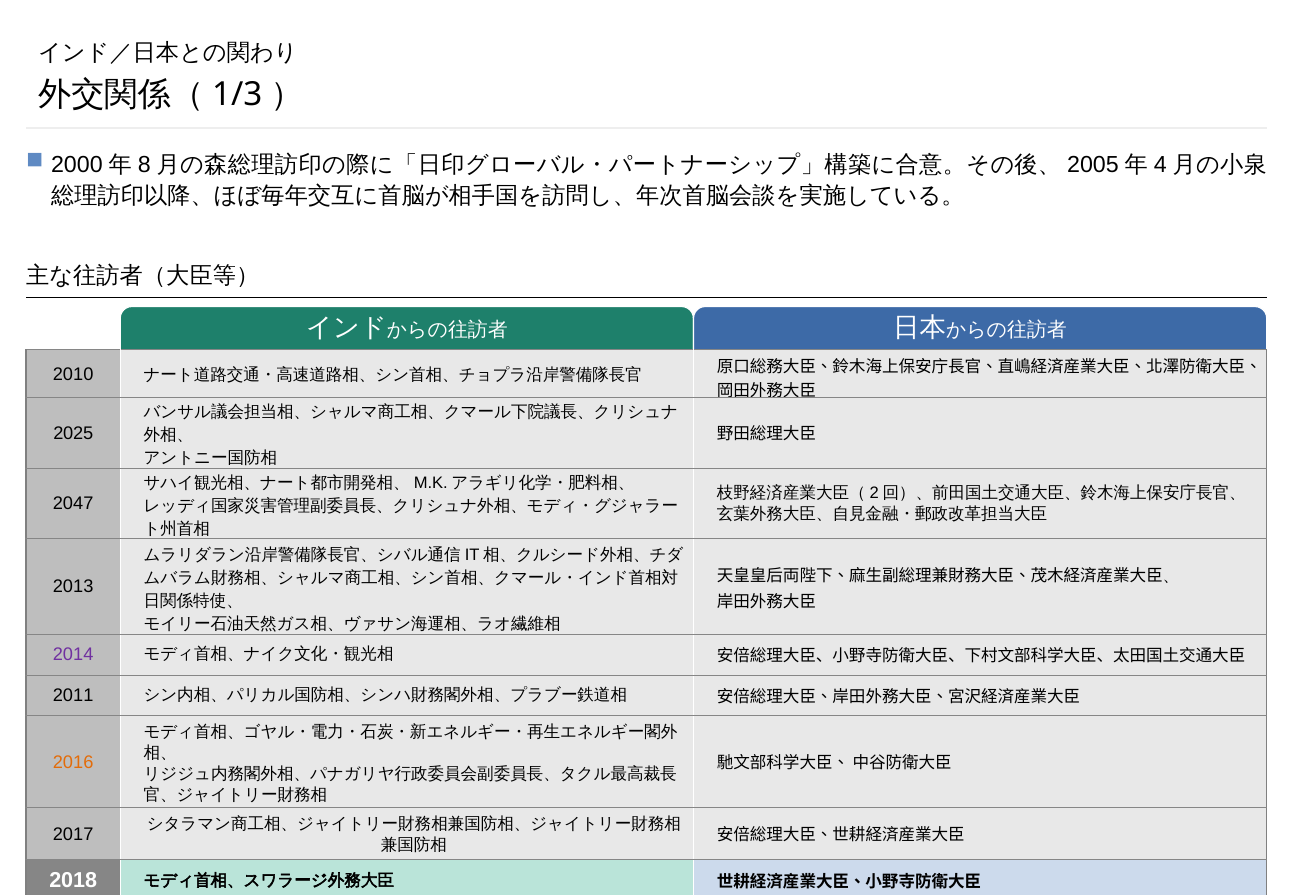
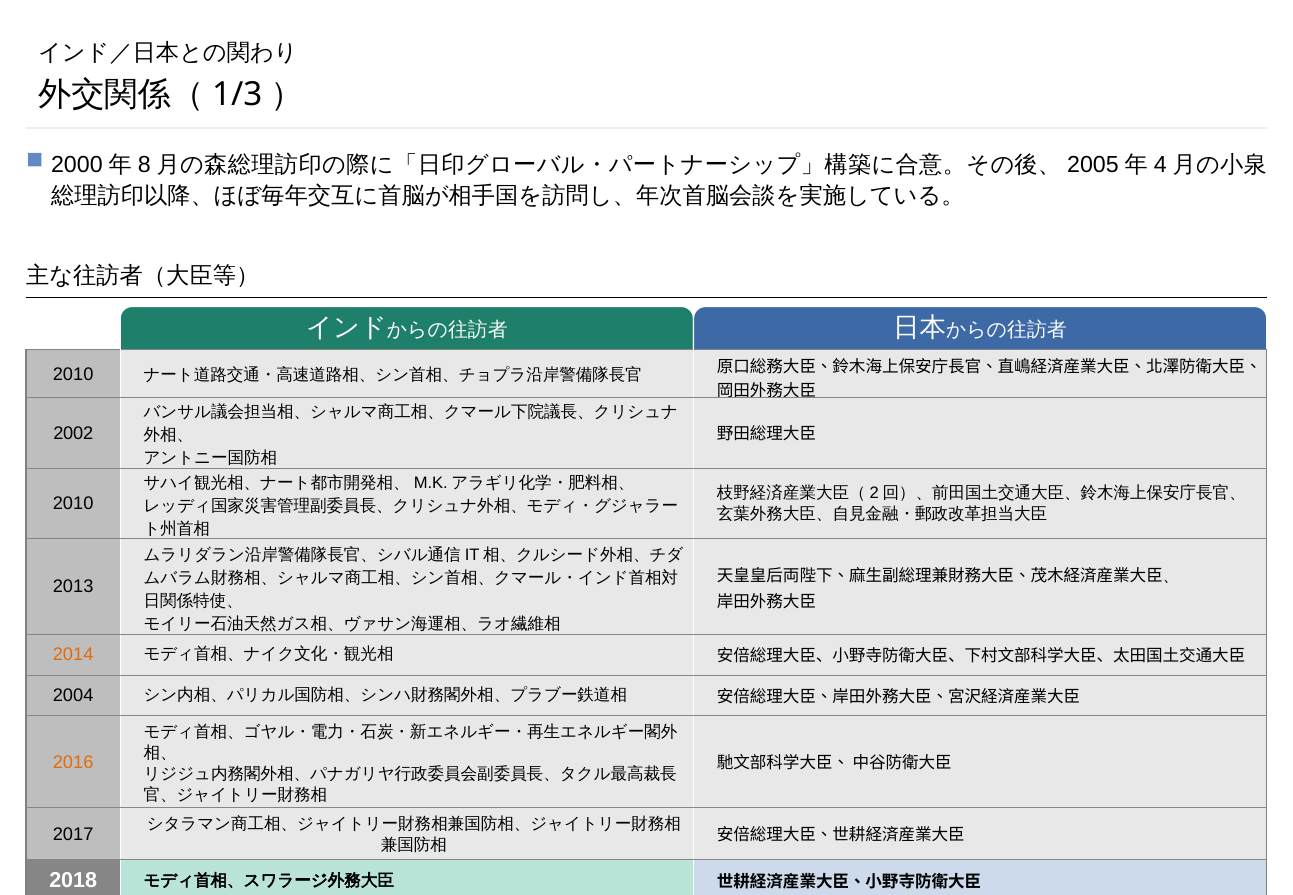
2025: 2025 -> 2002
2047 at (73, 503): 2047 -> 2010
2014 colour: purple -> orange
2011: 2011 -> 2004
